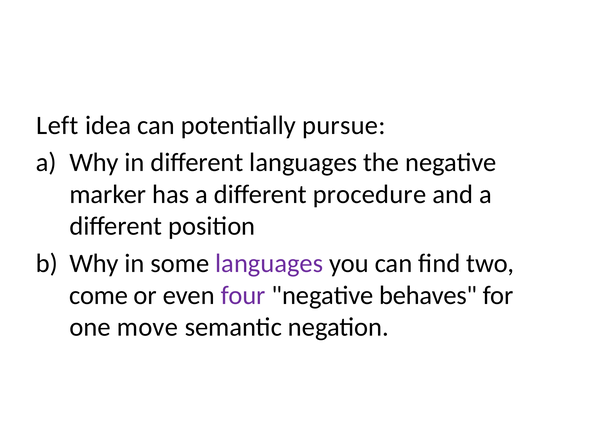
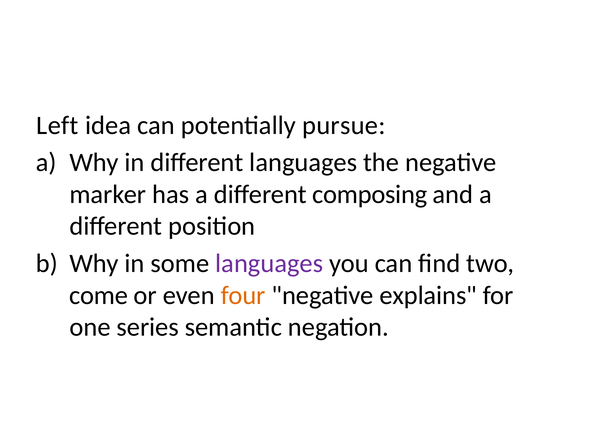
procedure: procedure -> composing
four colour: purple -> orange
behaves: behaves -> explains
move: move -> series
